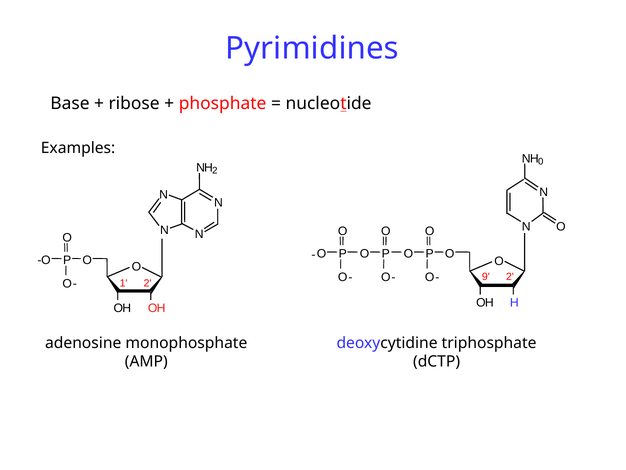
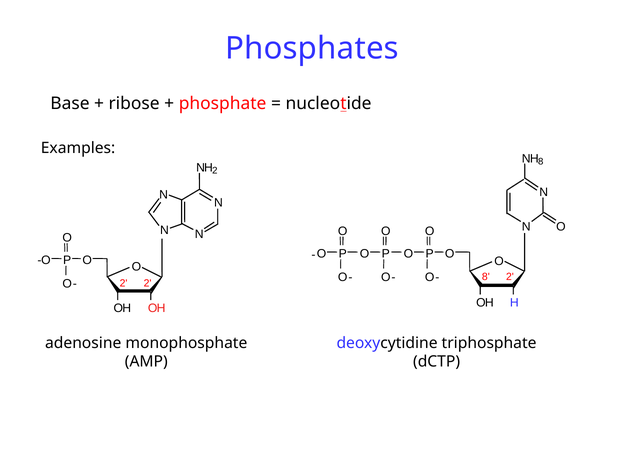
Pyrimidines: Pyrimidines -> Phosphates
0 at (541, 162): 0 -> 8
9 at (486, 277): 9 -> 8
1 at (124, 283): 1 -> 2
